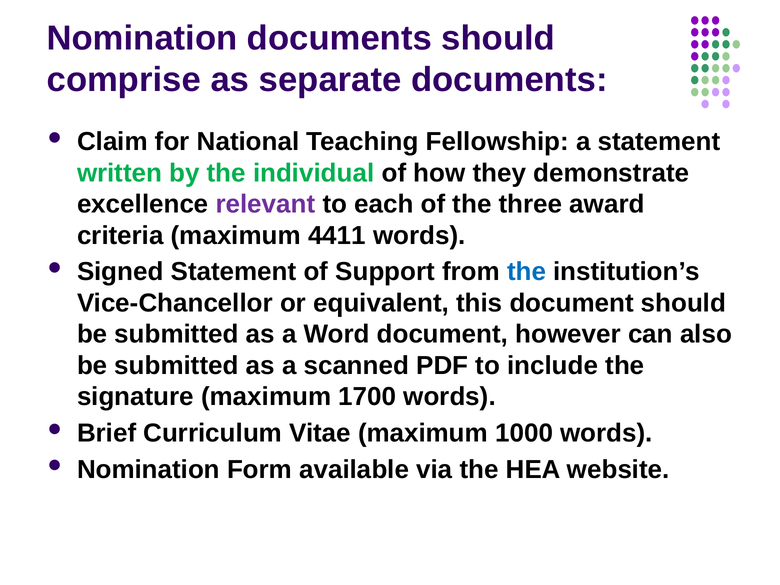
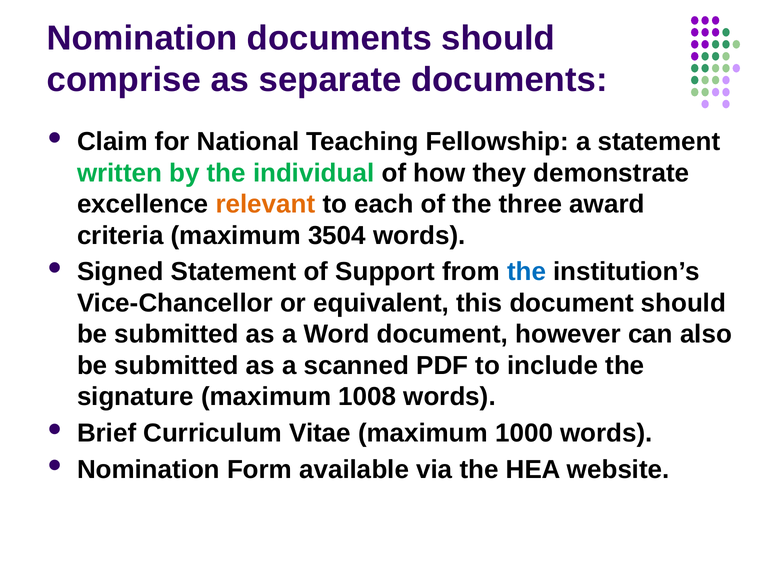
relevant colour: purple -> orange
4411: 4411 -> 3504
1700: 1700 -> 1008
